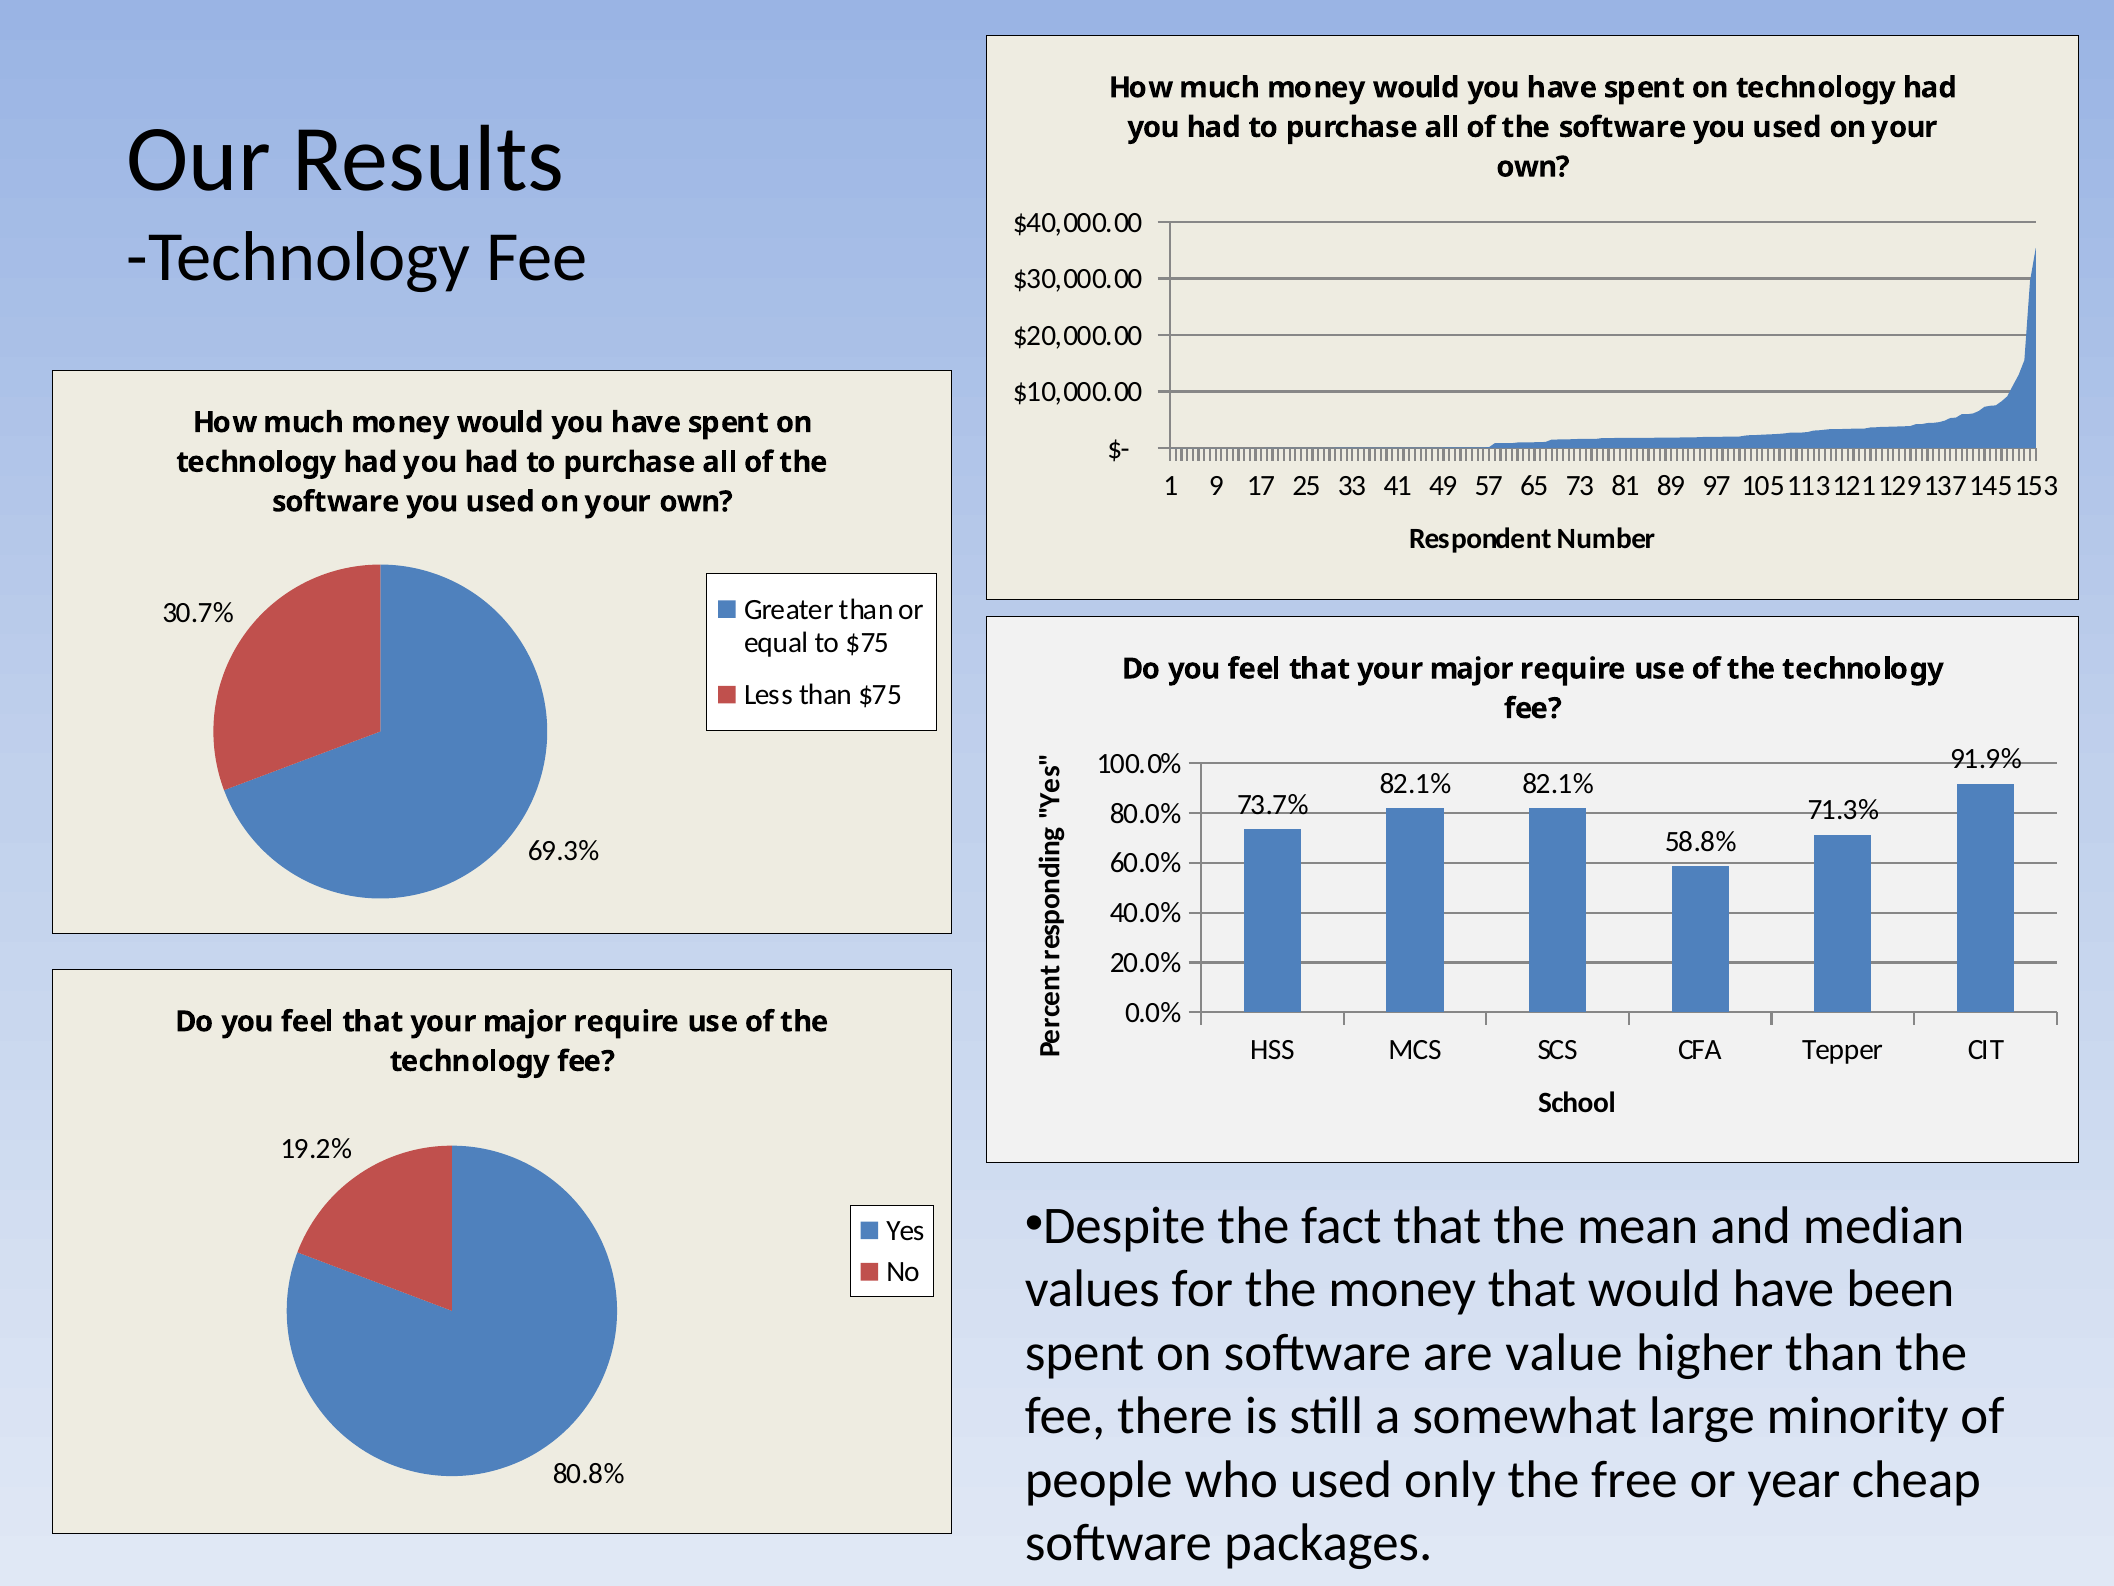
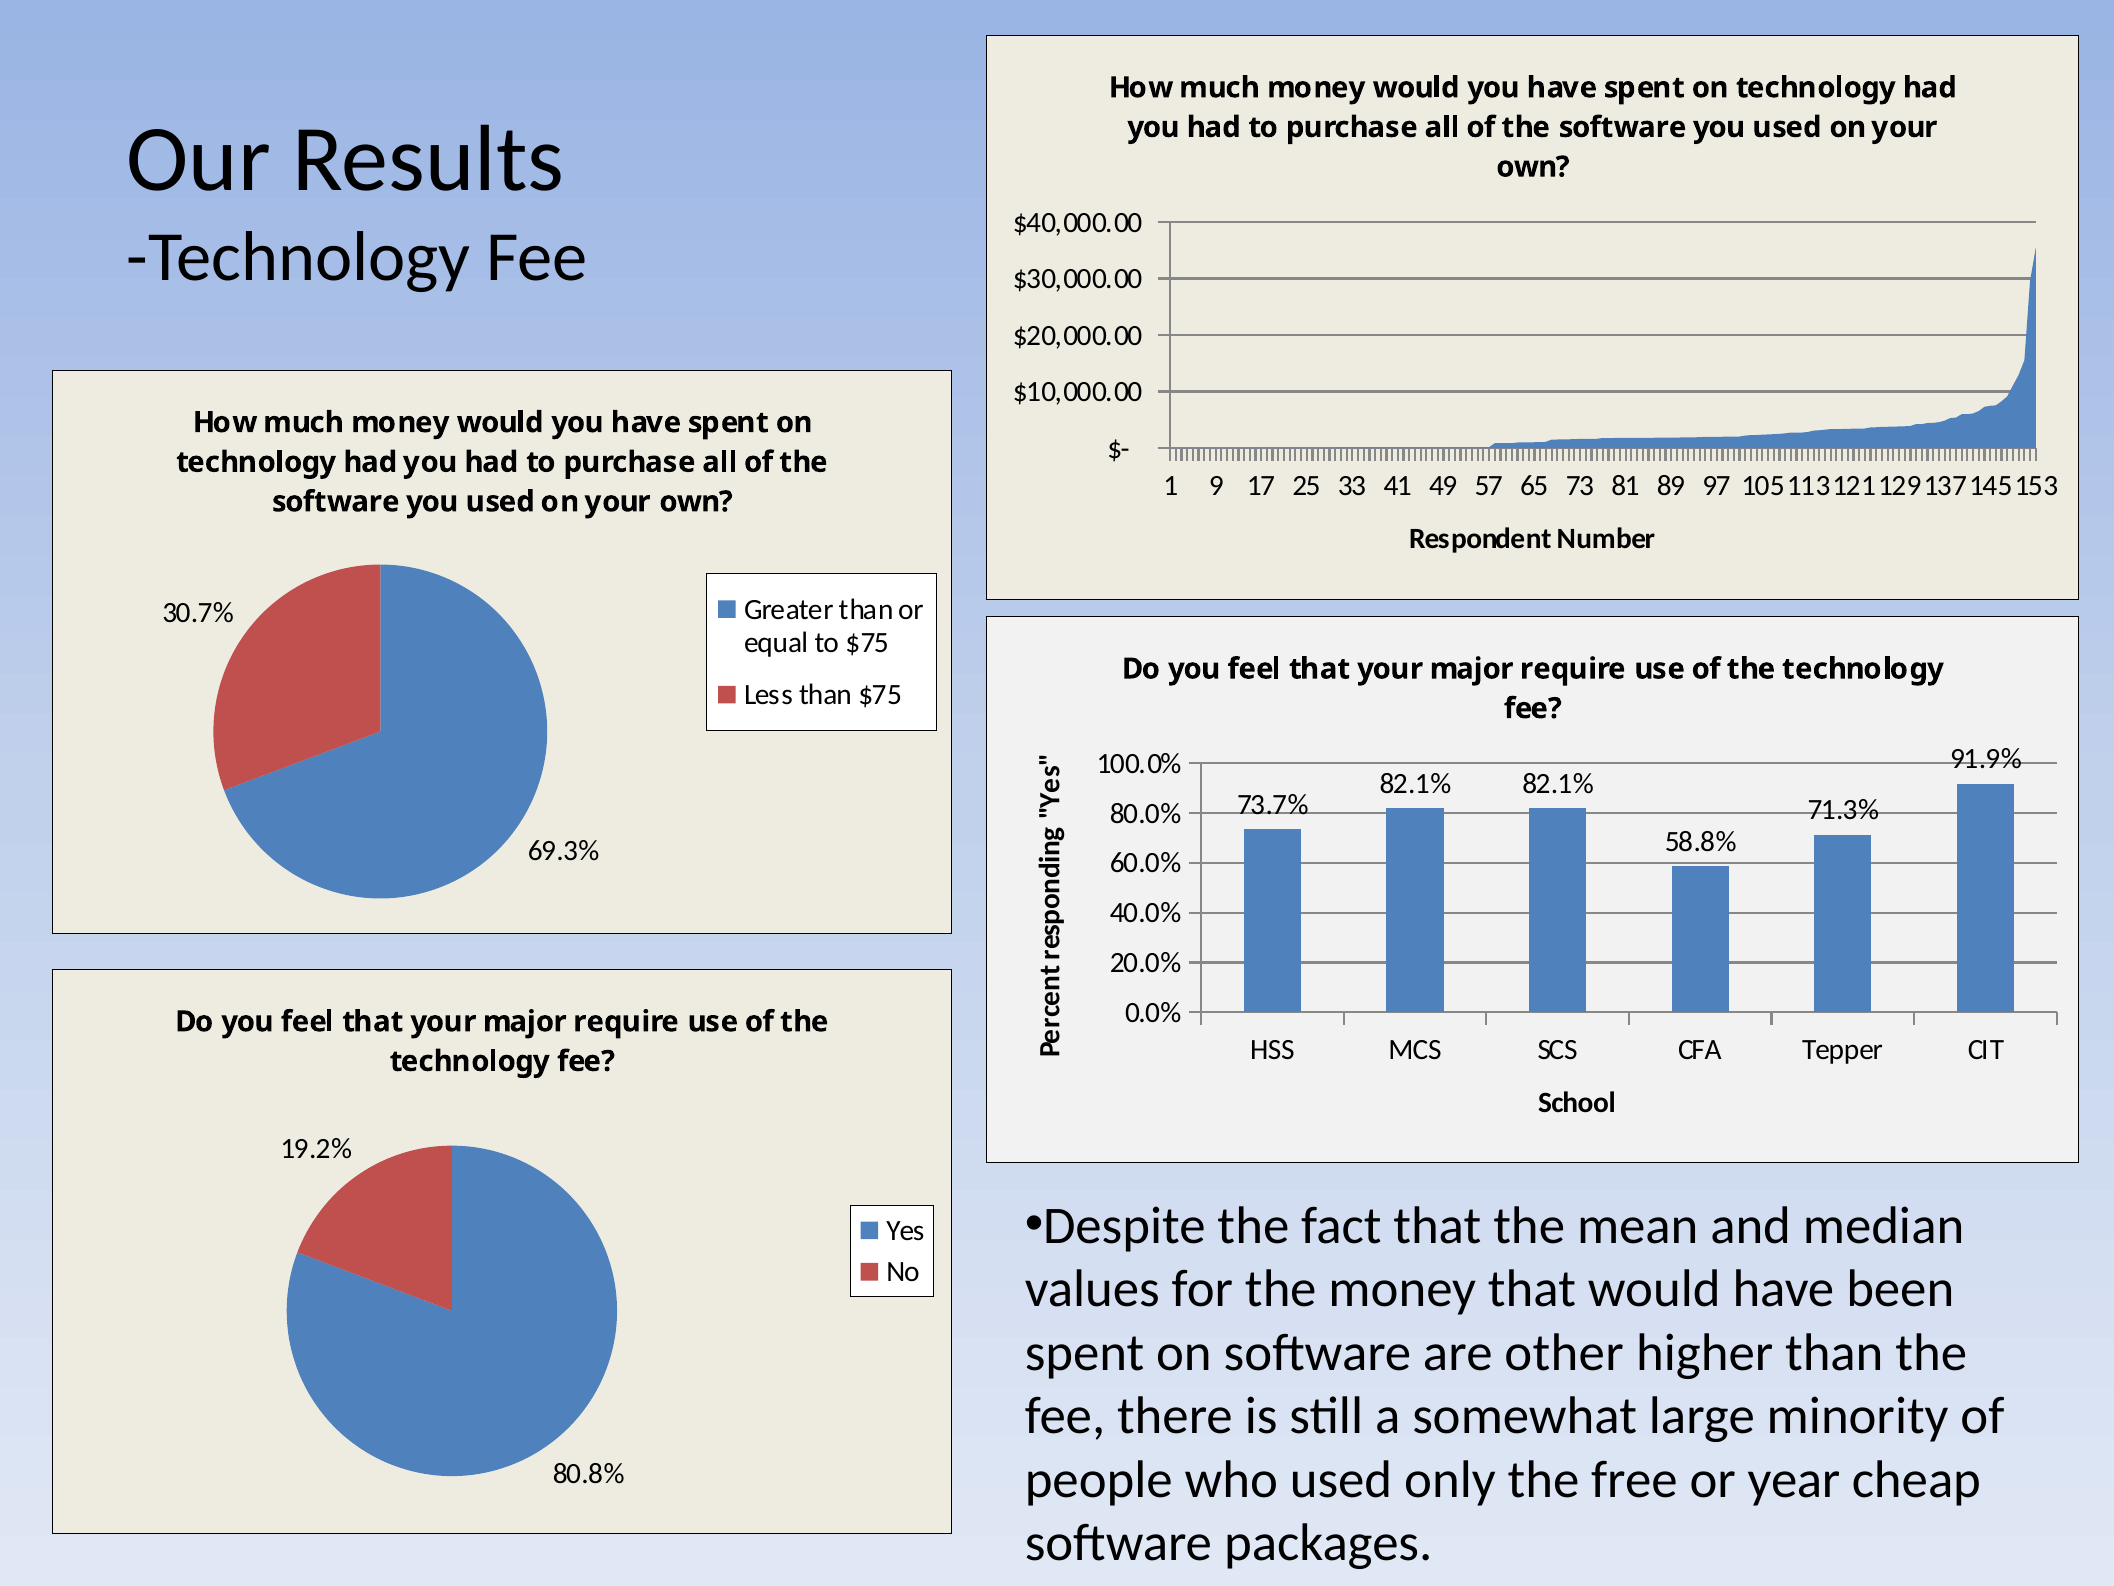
value: value -> other
